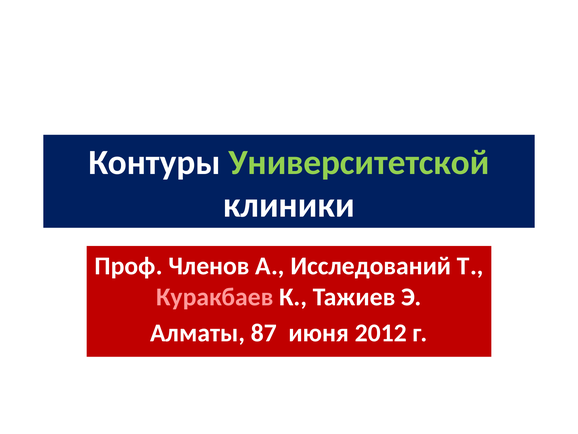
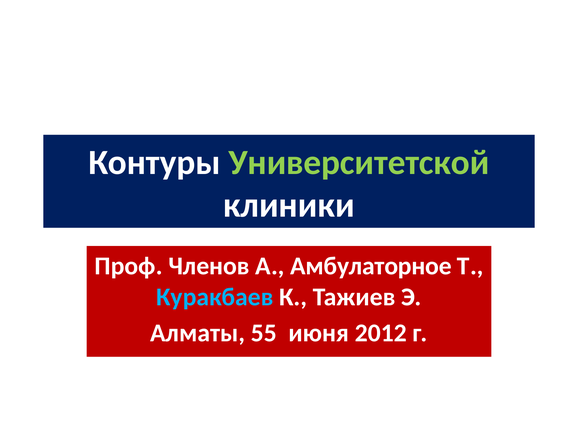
Исследований: Исследований -> Амбулаторное
Куракбаев colour: pink -> light blue
87: 87 -> 55
